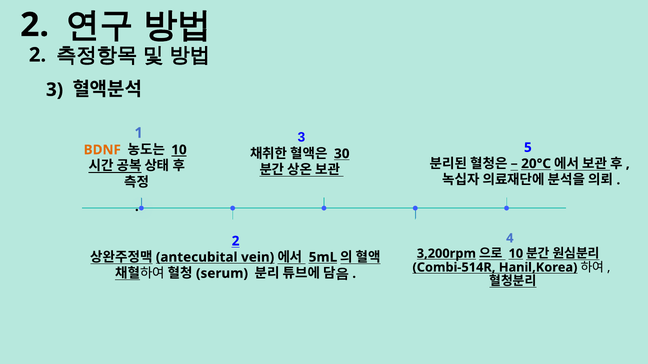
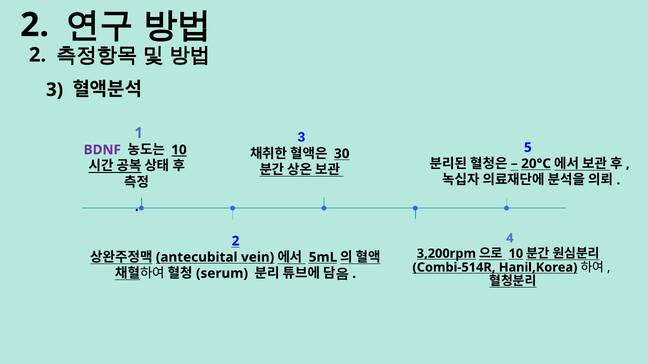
BDNF colour: orange -> purple
